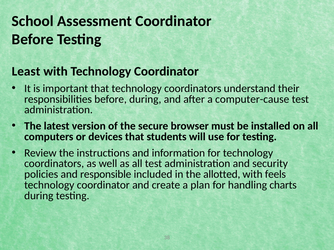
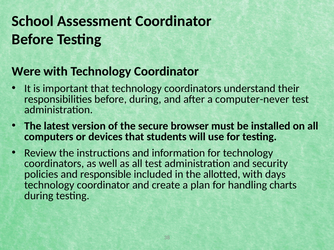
Least: Least -> Were
computer-cause: computer-cause -> computer-never
feels: feels -> days
